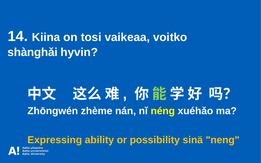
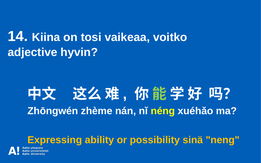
shànghǎi: shànghǎi -> adjective
